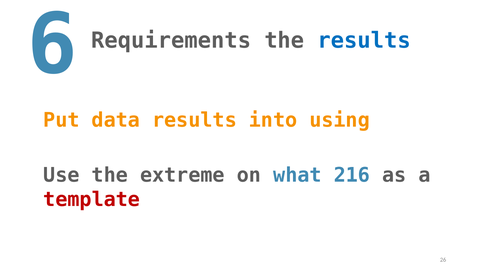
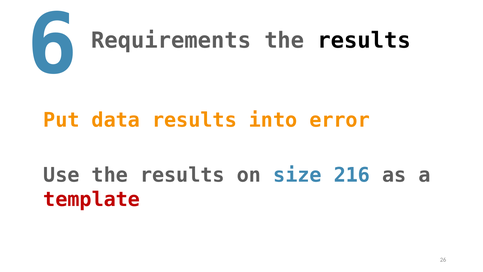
results at (364, 41) colour: blue -> black
using: using -> error
Use the extreme: extreme -> results
what: what -> size
